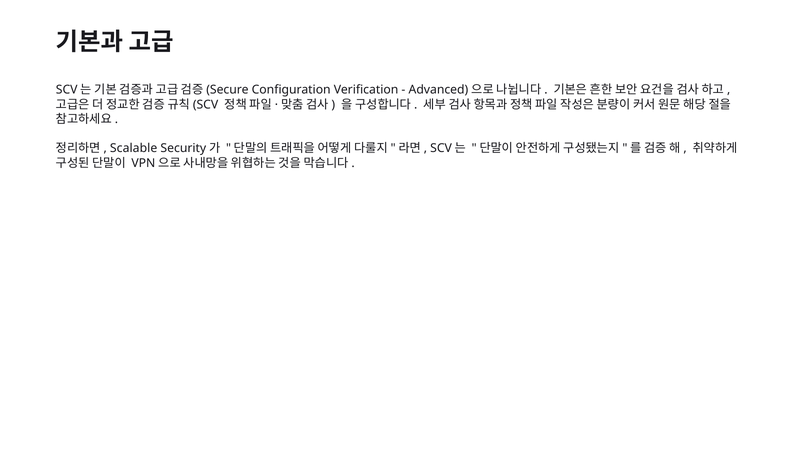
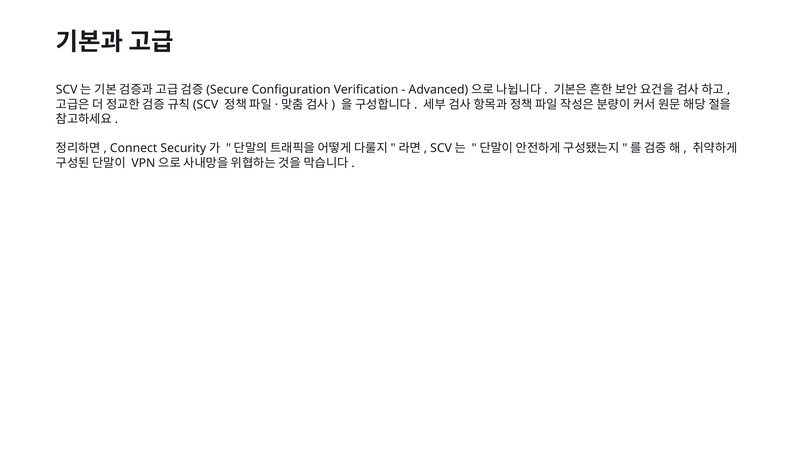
Scalable: Scalable -> Connect
